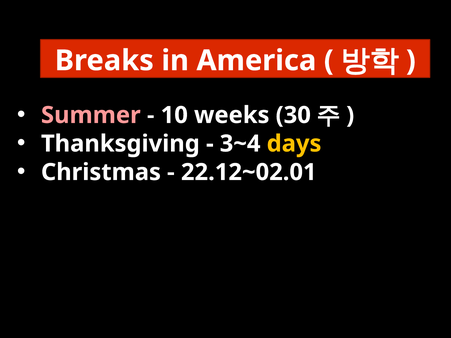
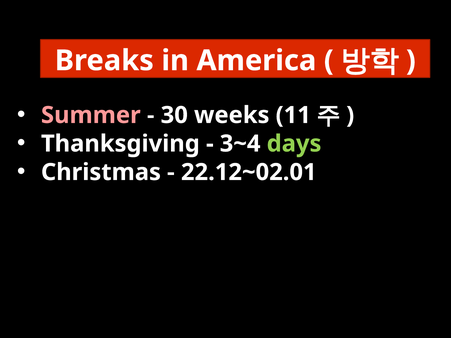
10: 10 -> 30
30: 30 -> 11
days colour: yellow -> light green
